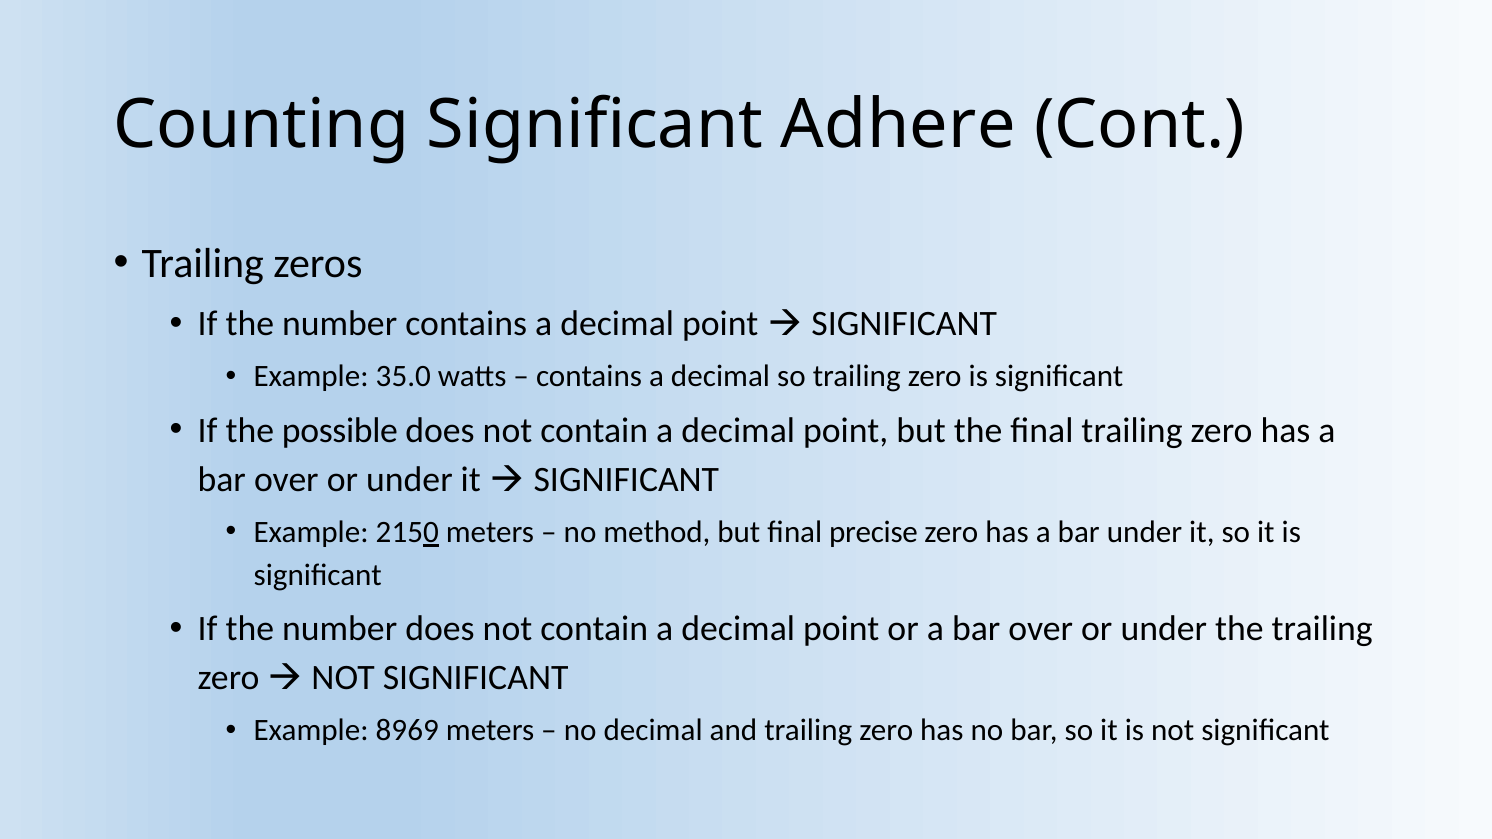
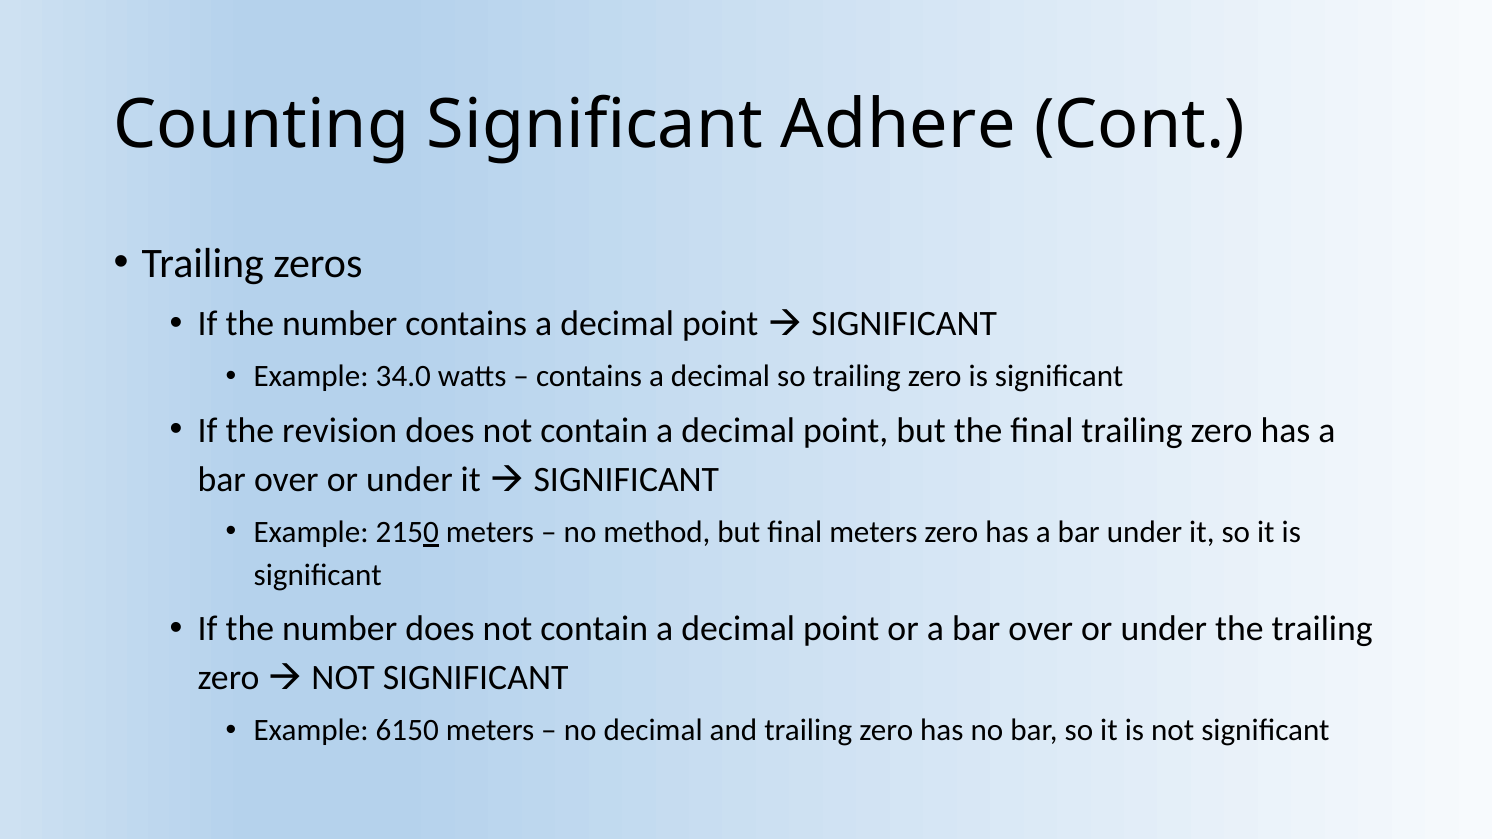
35.0: 35.0 -> 34.0
possible: possible -> revision
final precise: precise -> meters
8969: 8969 -> 6150
